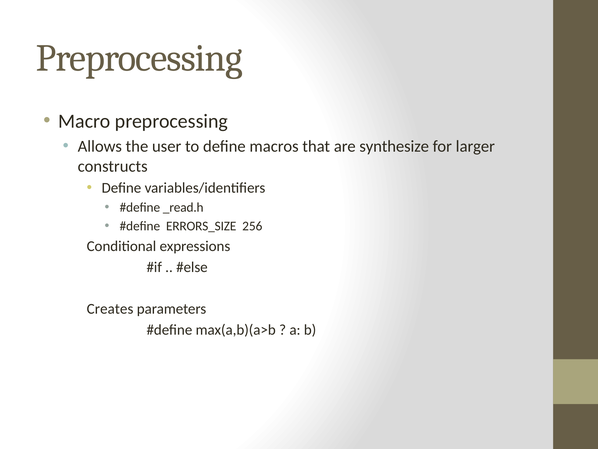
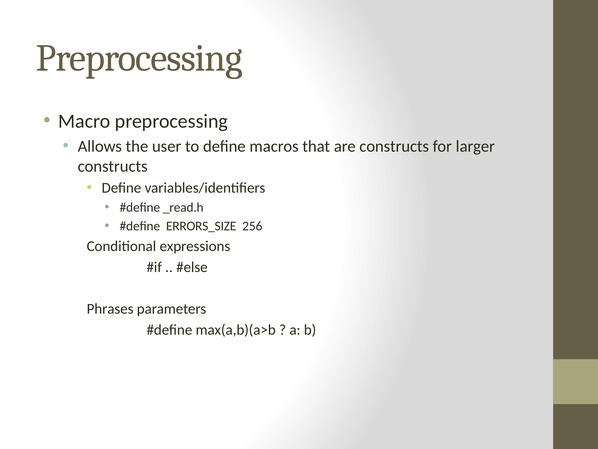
are synthesize: synthesize -> constructs
Creates: Creates -> Phrases
